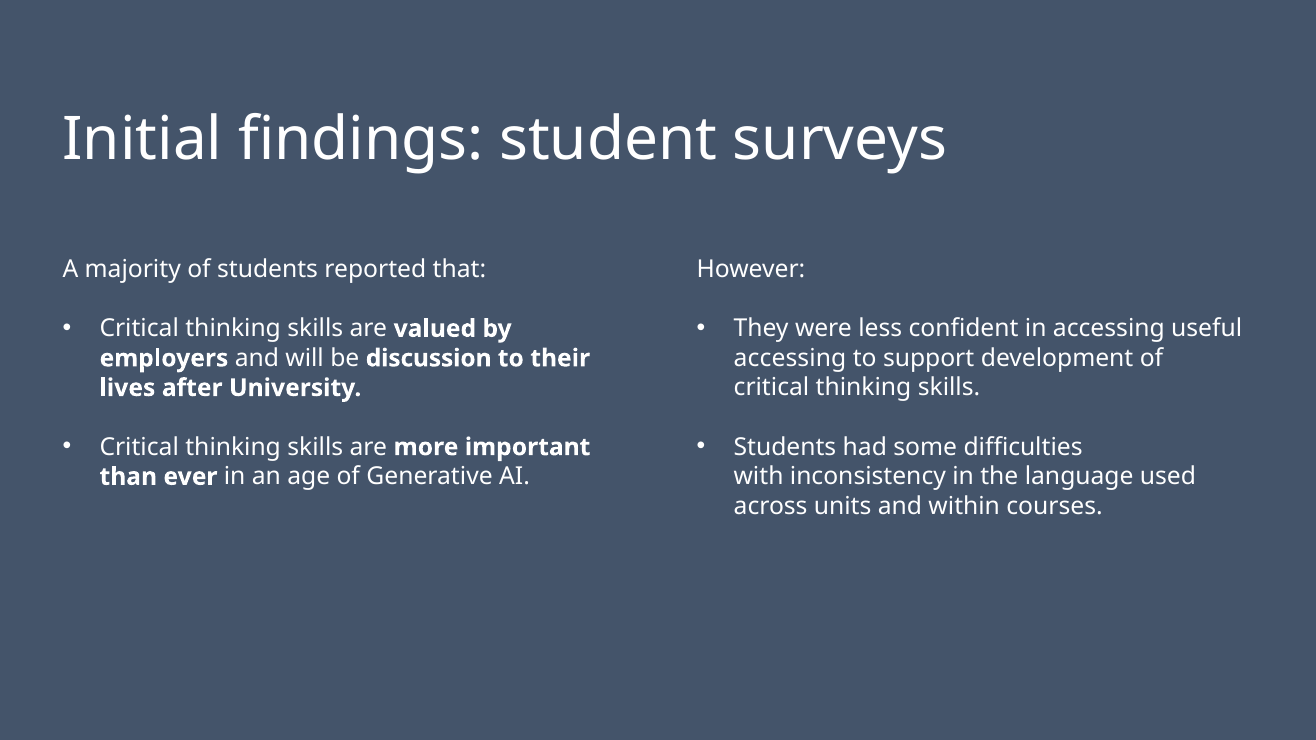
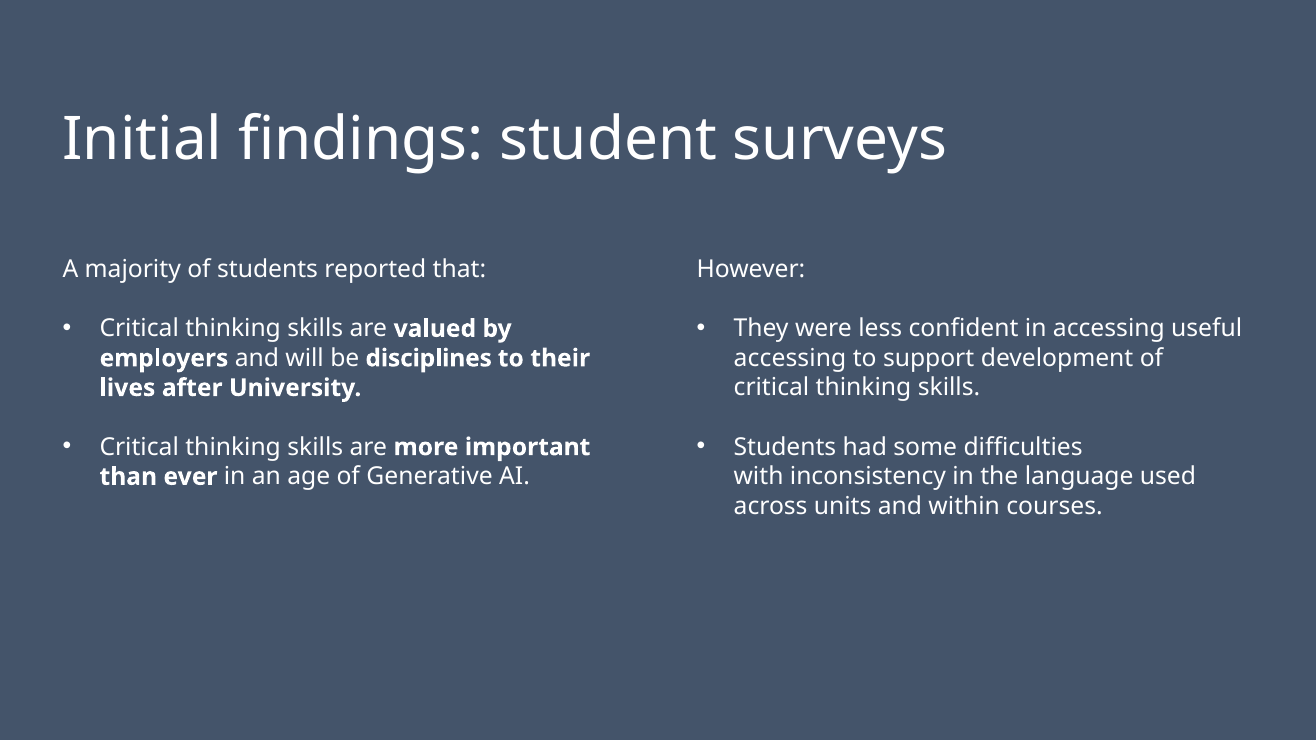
discussion: discussion -> disciplines
